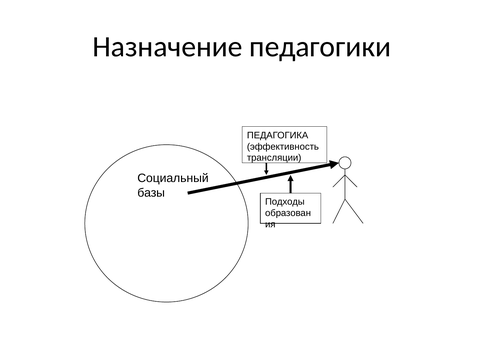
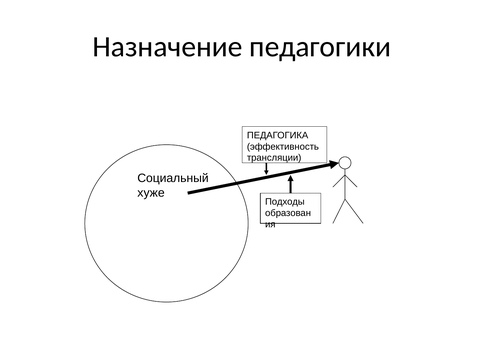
базы: базы -> хуже
